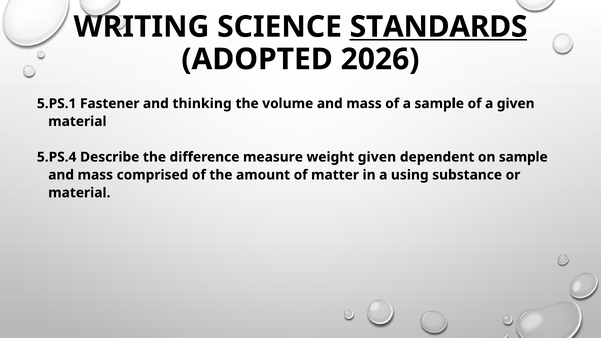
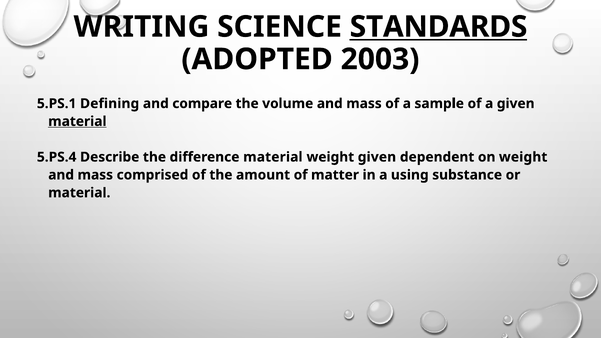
2026: 2026 -> 2003
Fastener: Fastener -> Defining
thinking: thinking -> compare
material at (77, 121) underline: none -> present
difference measure: measure -> material
on sample: sample -> weight
